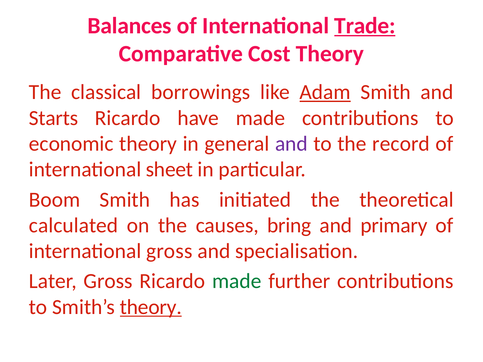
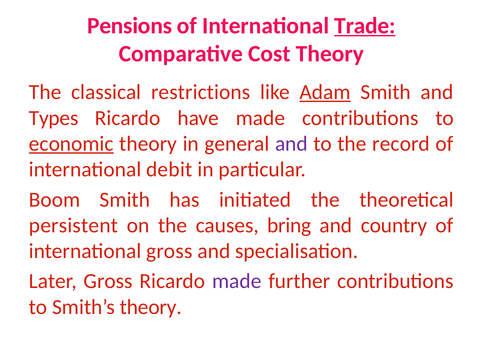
Balances: Balances -> Pensions
borrowings: borrowings -> restrictions
Starts: Starts -> Types
economic underline: none -> present
sheet: sheet -> debit
calculated: calculated -> persistent
primary: primary -> country
made at (237, 281) colour: green -> purple
theory at (151, 307) underline: present -> none
